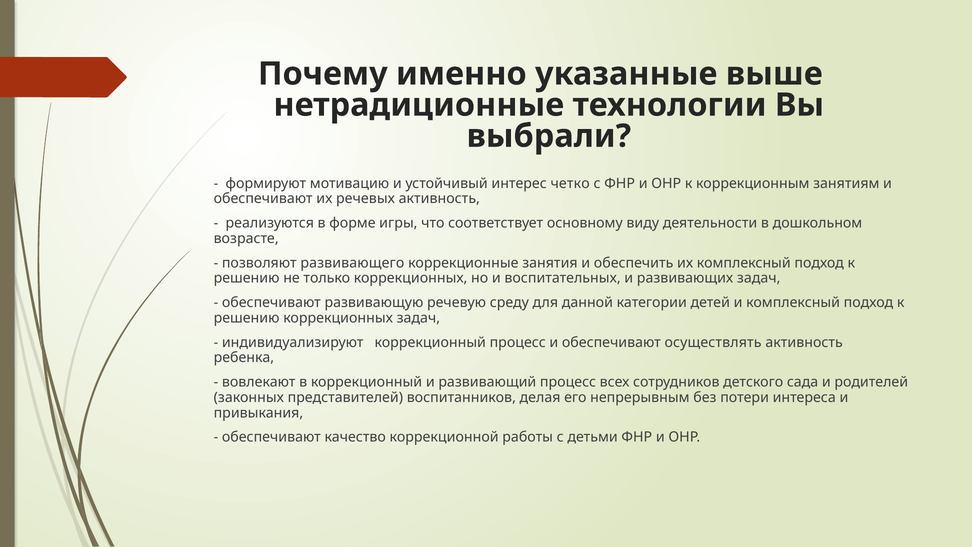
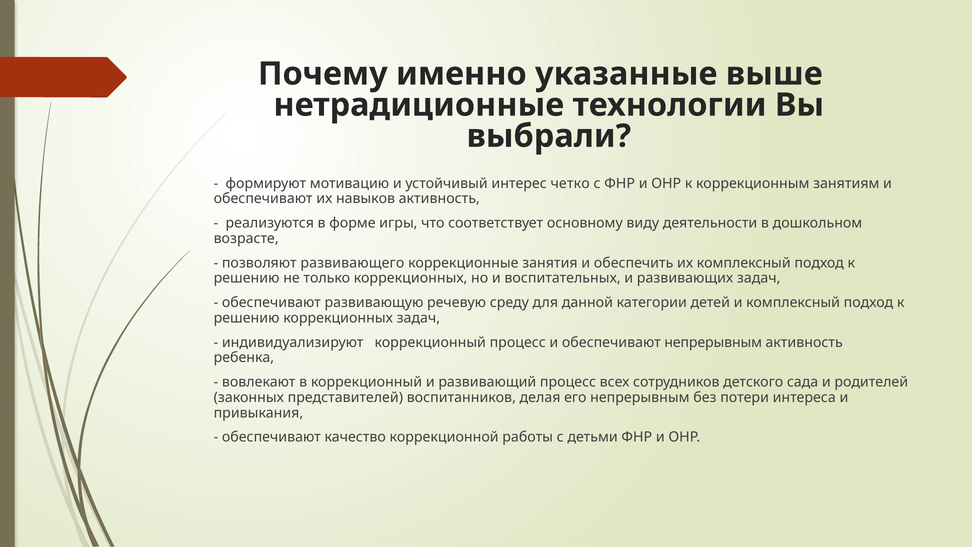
речевых: речевых -> навыков
обеспечивают осуществлять: осуществлять -> непрерывным
